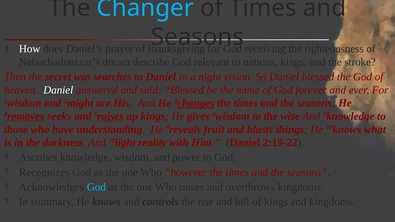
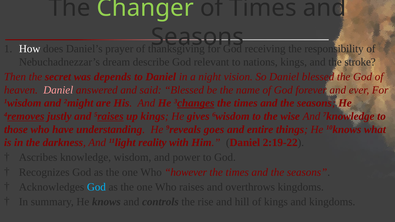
Changer colour: light blue -> light green
righteousness: righteousness -> responsibility
searches: searches -> depends
Daniel at (58, 90) colour: white -> pink
seeks: seeks -> justly
fruit: fruit -> goes
blasts: blasts -> entire
